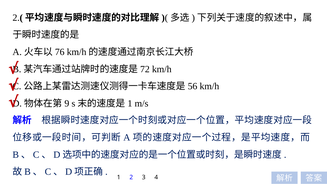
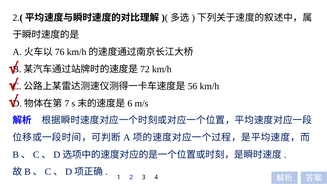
9: 9 -> 7
1 at (130, 104): 1 -> 6
